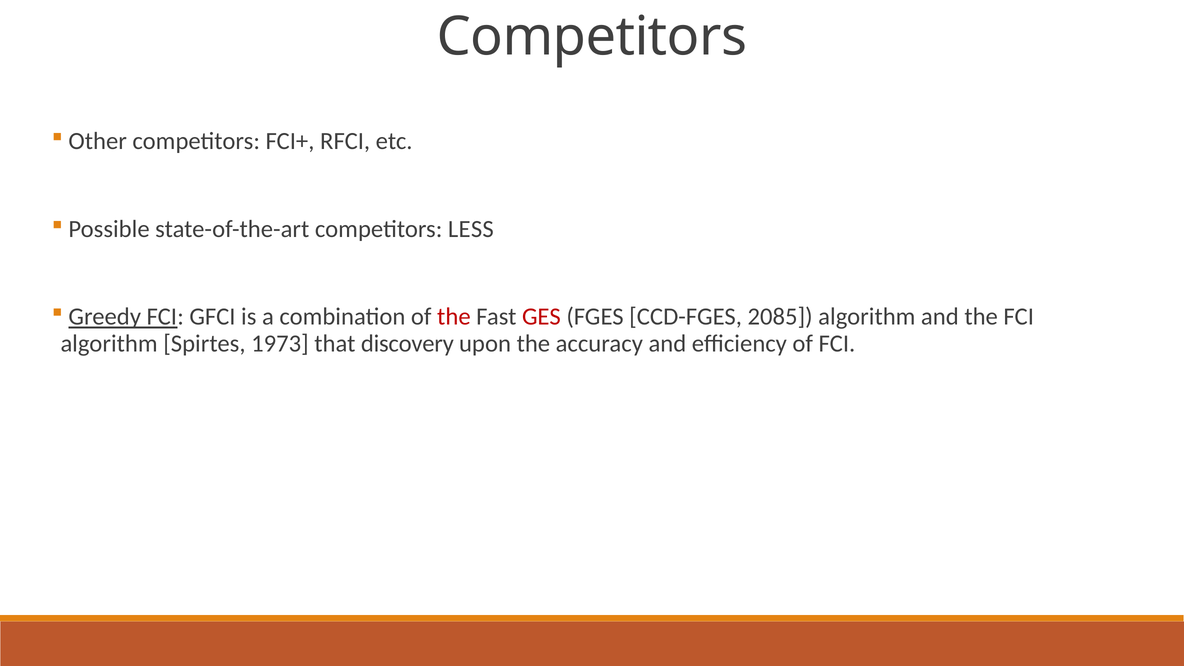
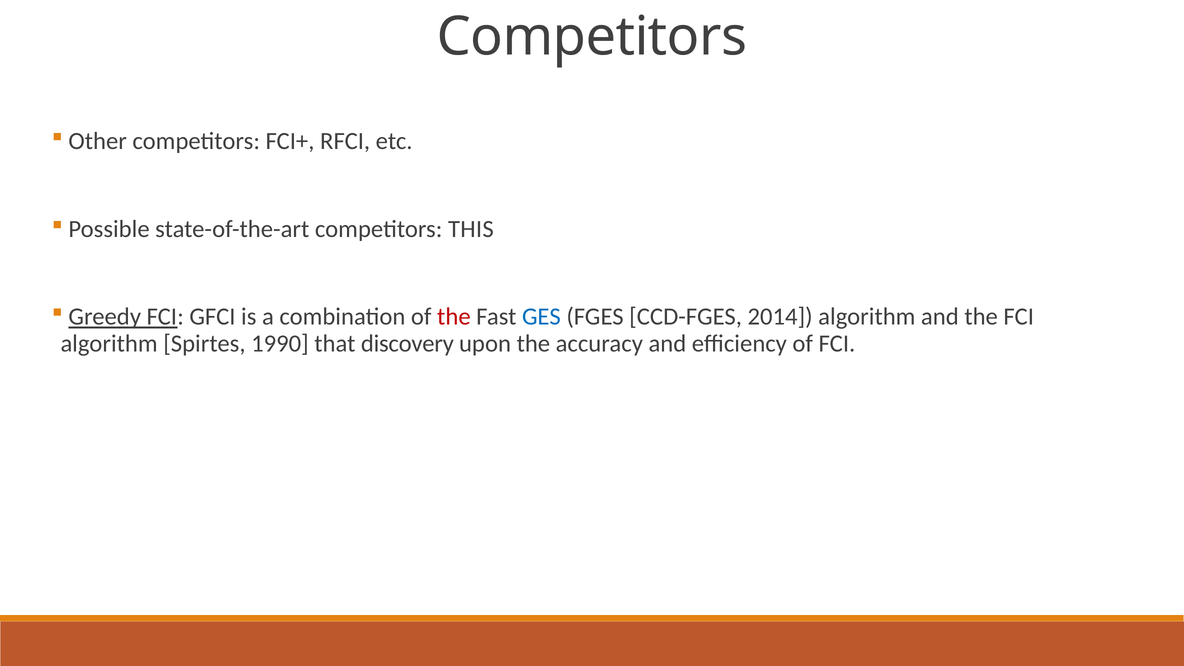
LESS: LESS -> THIS
GES colour: red -> blue
2085: 2085 -> 2014
1973: 1973 -> 1990
